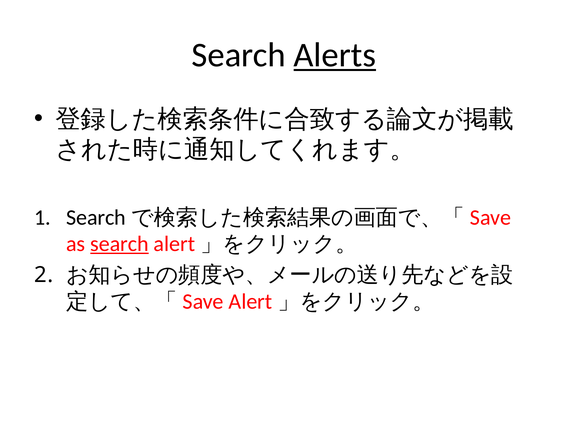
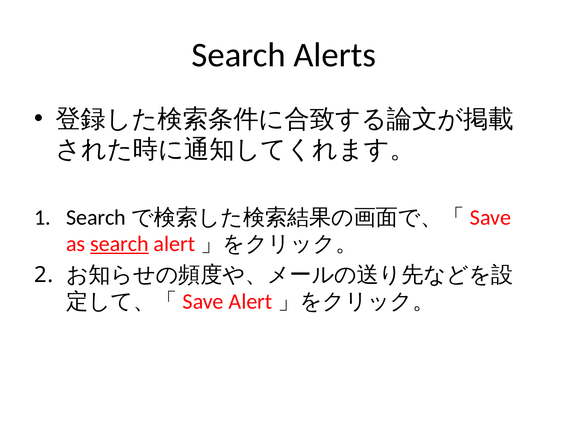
Alerts underline: present -> none
